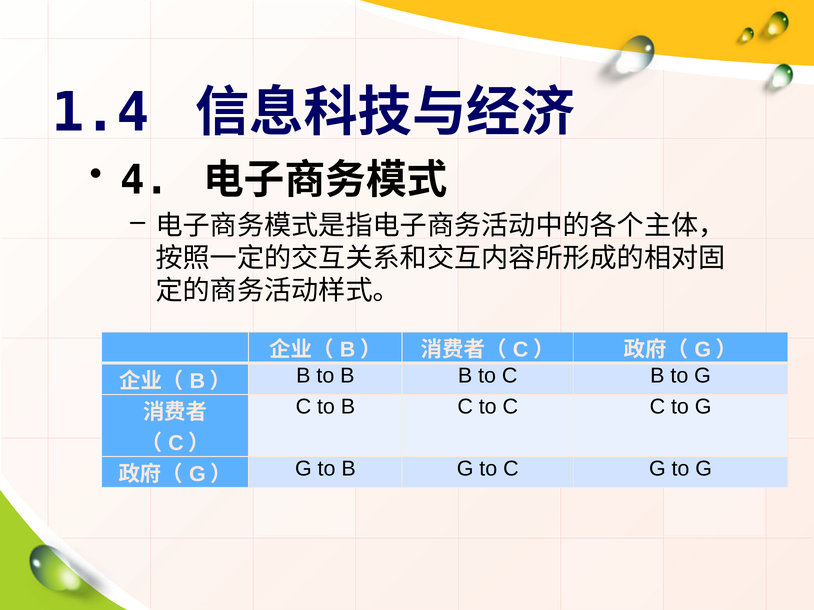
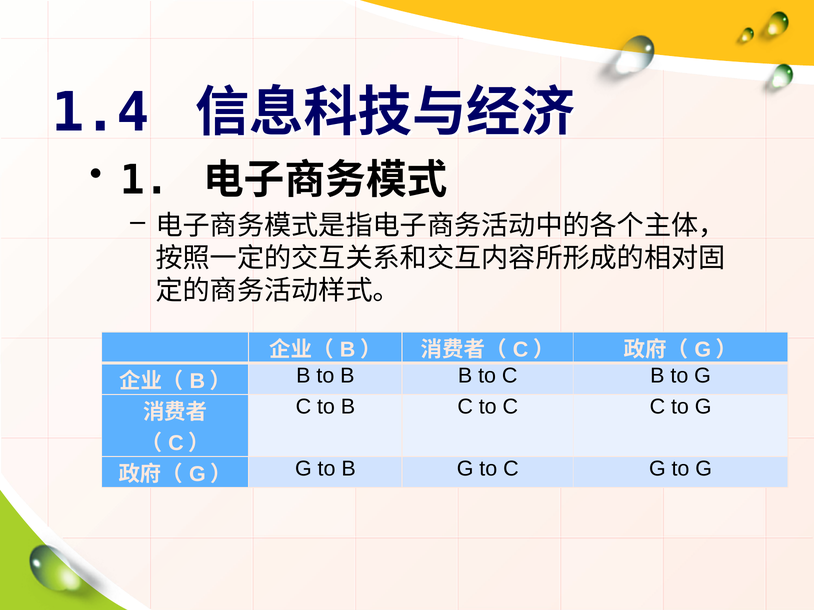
4: 4 -> 1
